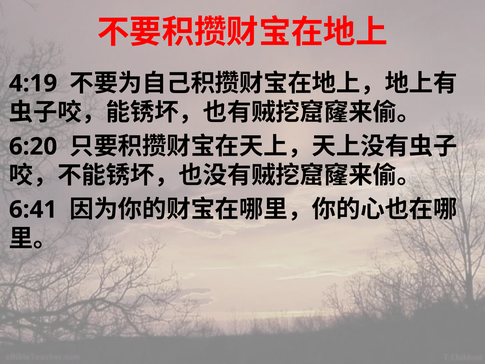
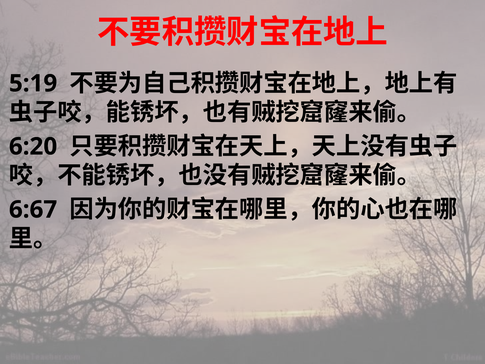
4:19: 4:19 -> 5:19
6:41: 6:41 -> 6:67
